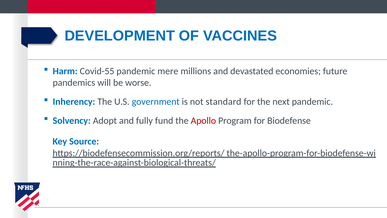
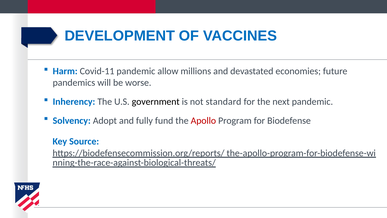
Covid-55: Covid-55 -> Covid-11
mere: mere -> allow
government colour: blue -> black
